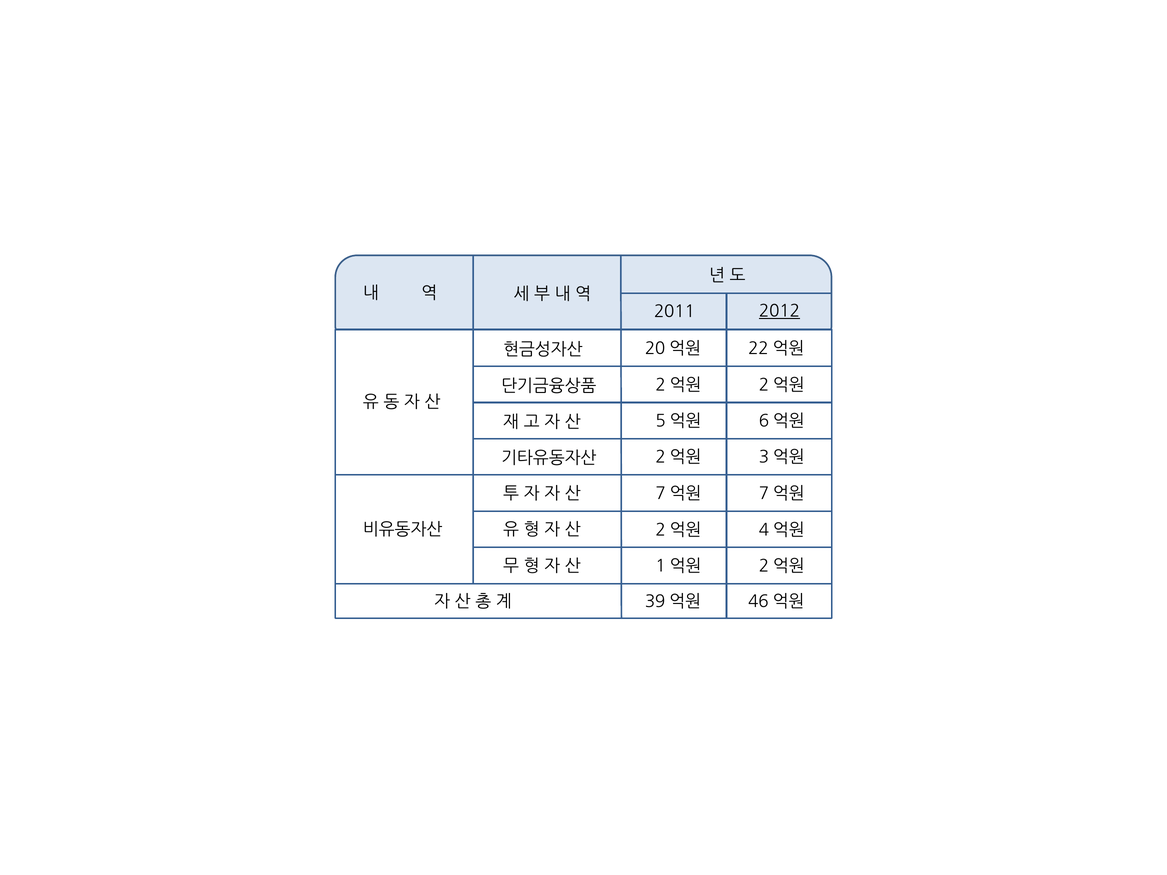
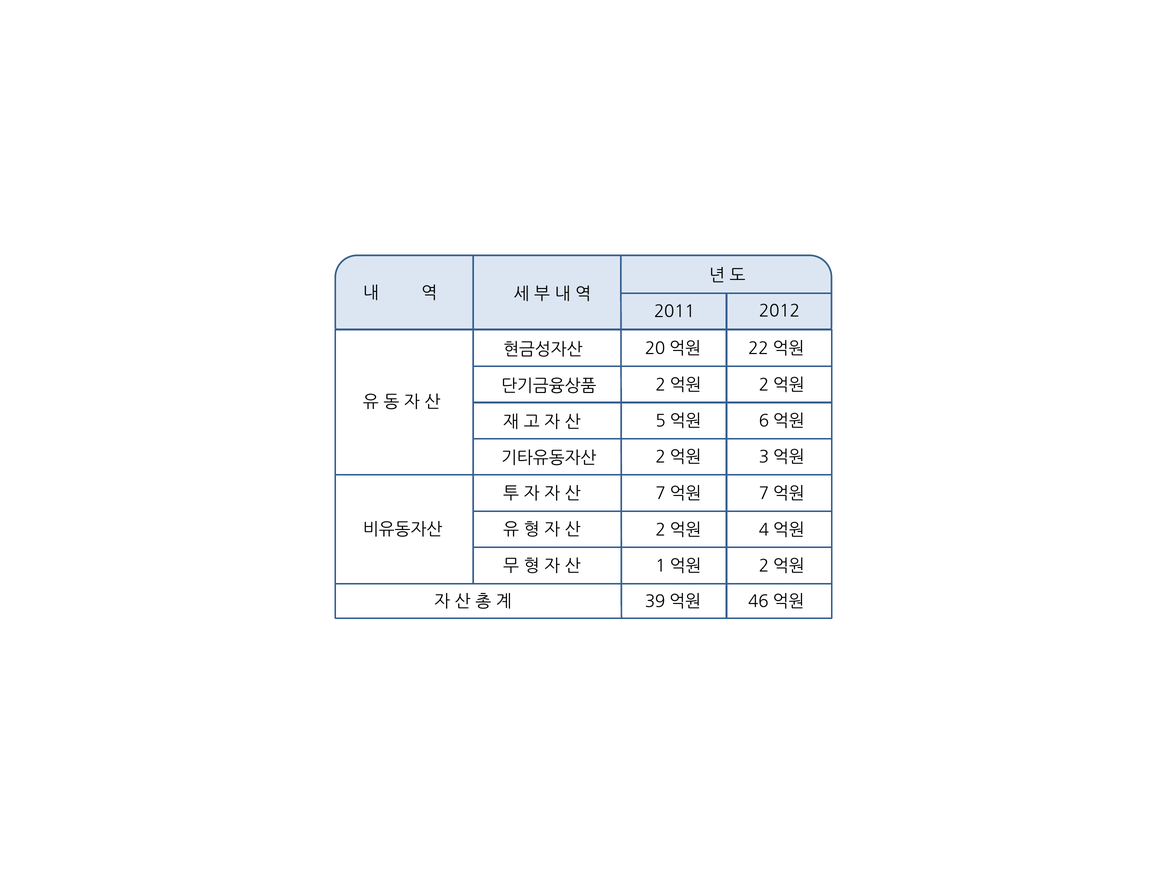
2012 underline: present -> none
